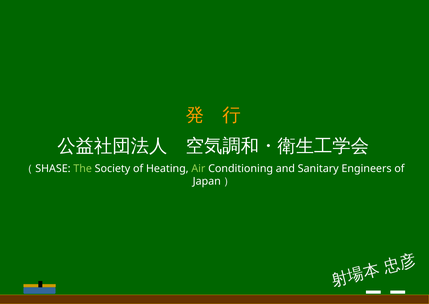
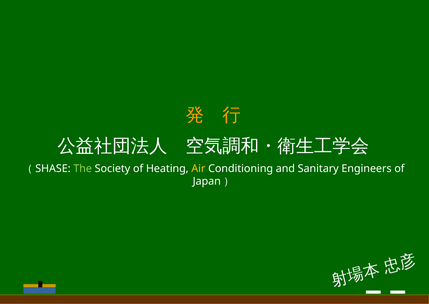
Air colour: light green -> yellow
